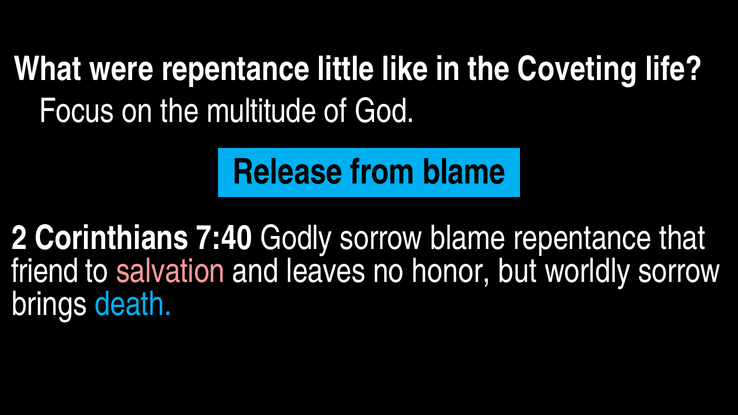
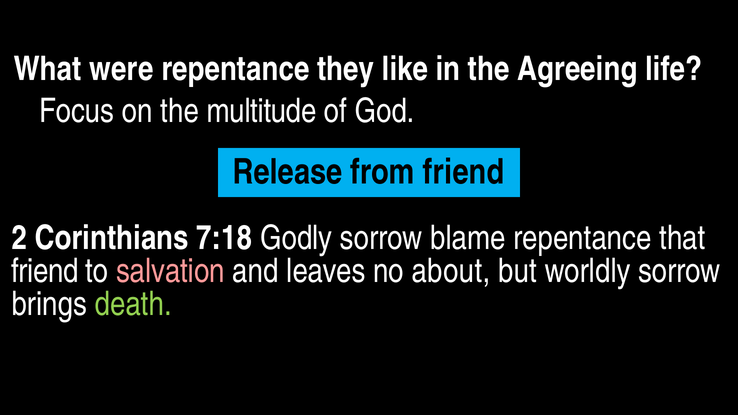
little: little -> they
Coveting: Coveting -> Agreeing
from blame: blame -> friend
7:40: 7:40 -> 7:18
honor: honor -> about
death colour: light blue -> light green
